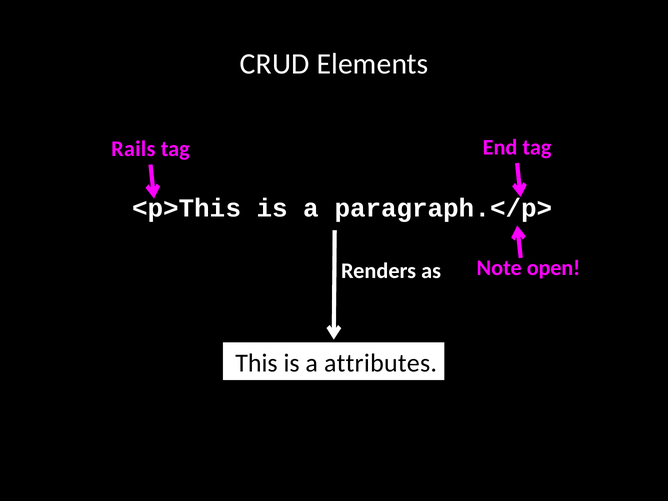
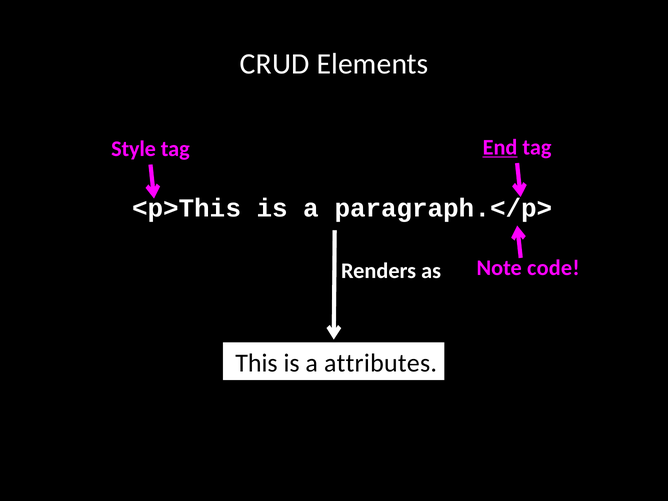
Rails: Rails -> Style
End underline: none -> present
open: open -> code
